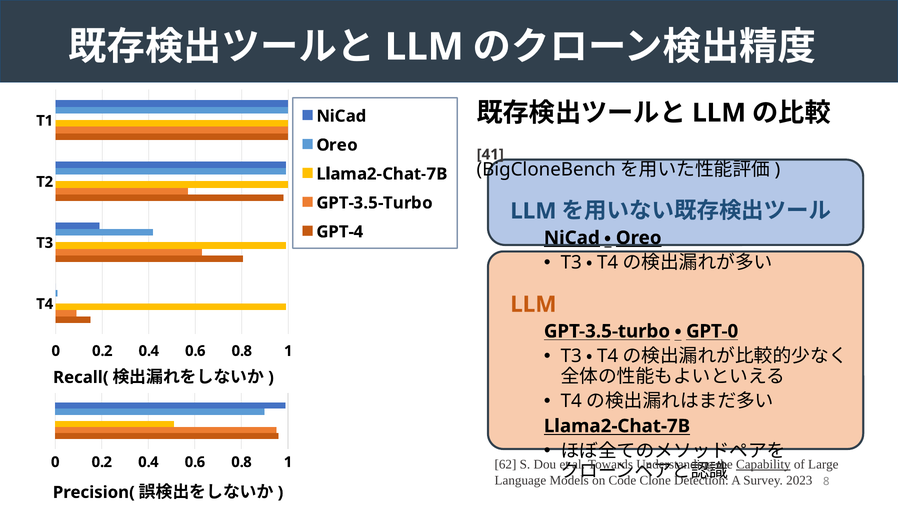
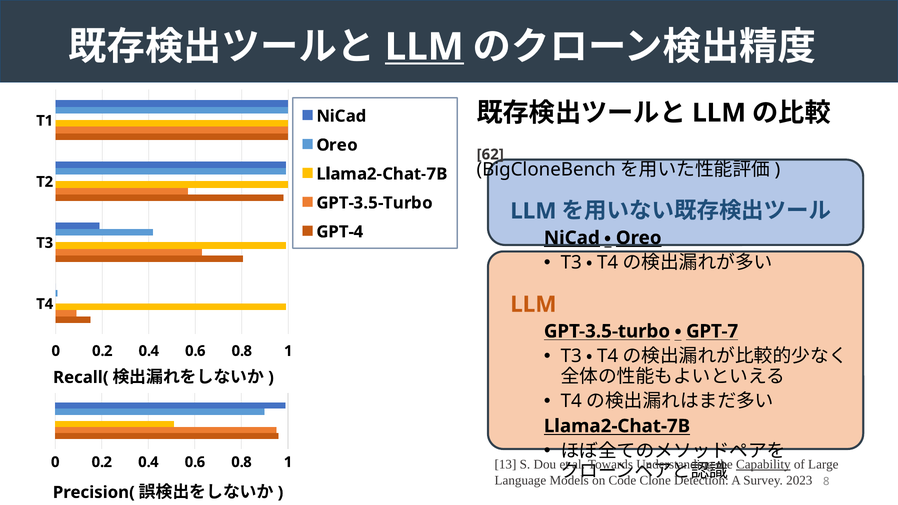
LLM at (424, 47) underline: none -> present
41: 41 -> 62
GPT-0: GPT-0 -> GPT-7
62: 62 -> 13
